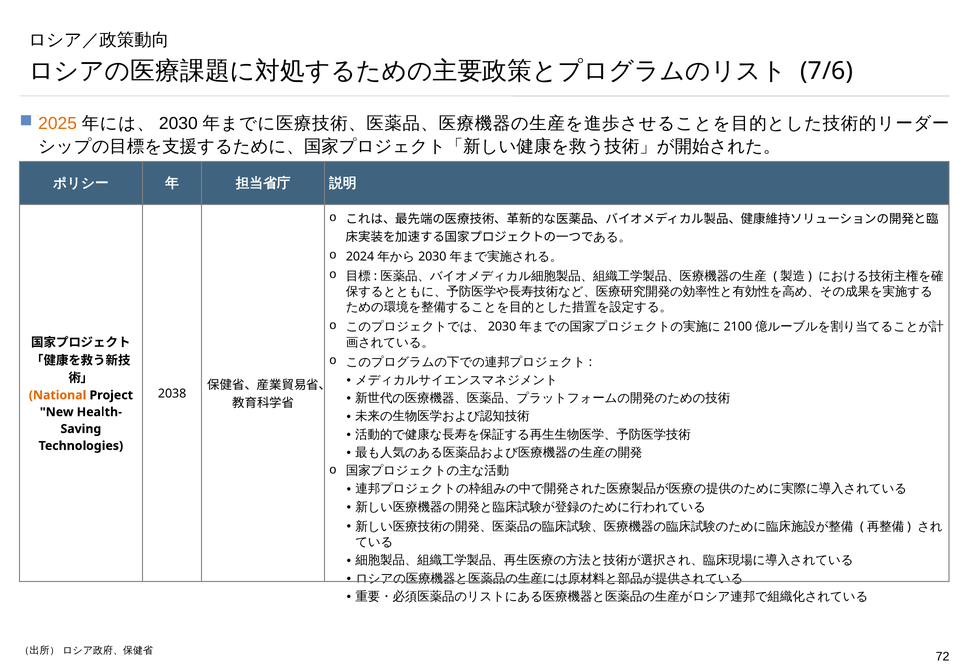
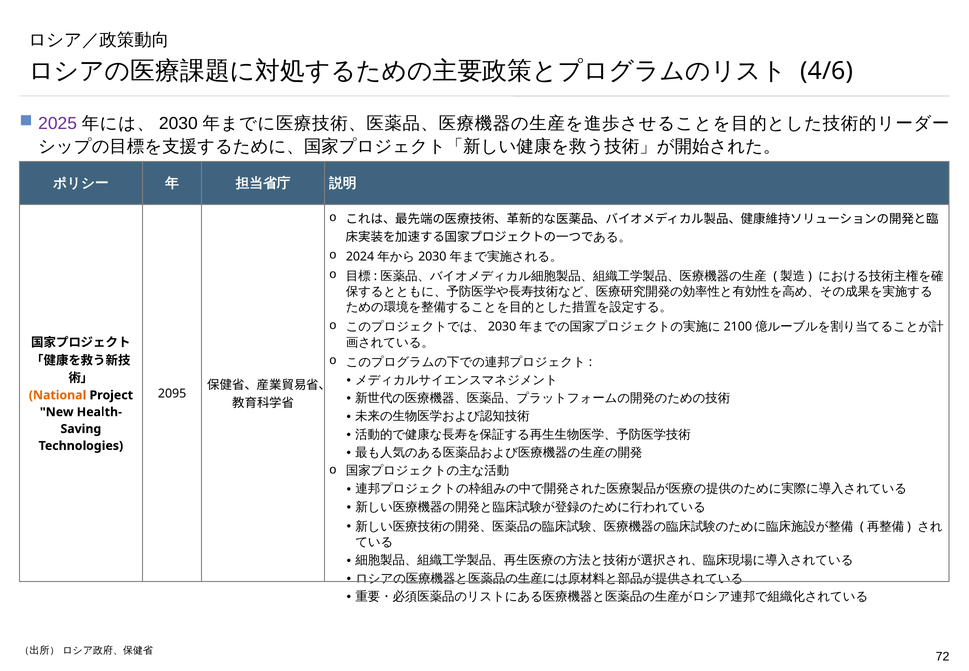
7/6: 7/6 -> 4/6
2025 colour: orange -> purple
2038: 2038 -> 2095
